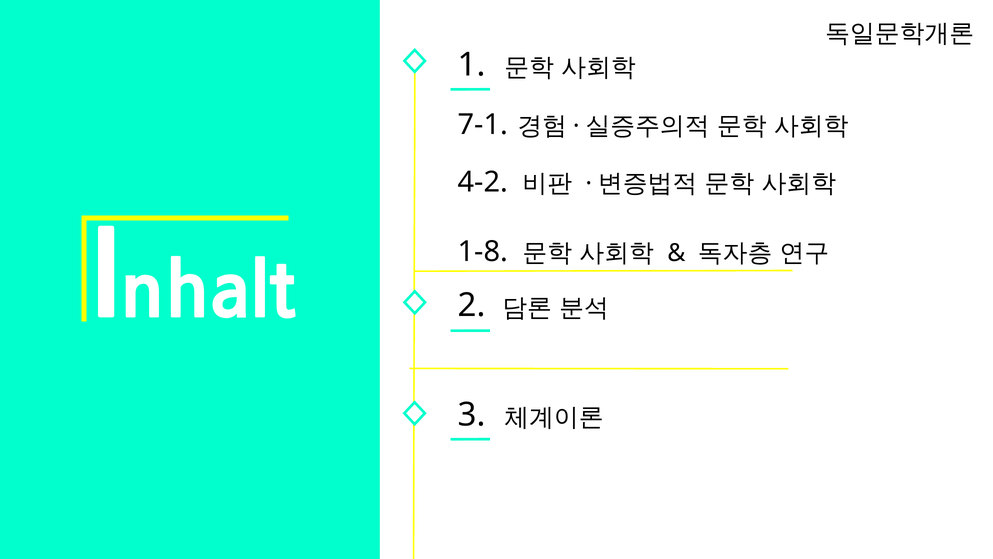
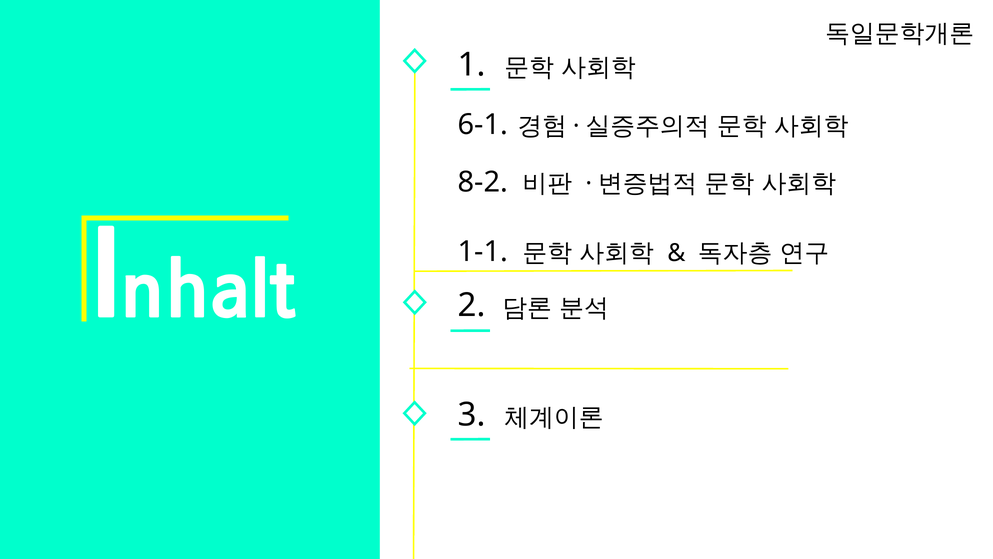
7-1: 7-1 -> 6-1
4-2: 4-2 -> 8-2
1-8: 1-8 -> 1-1
